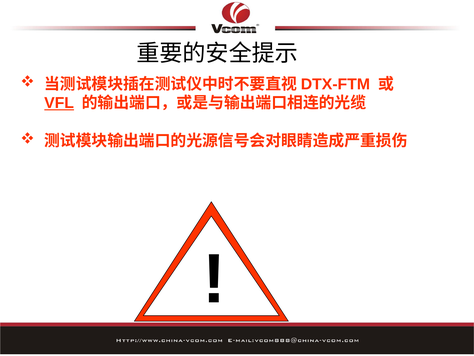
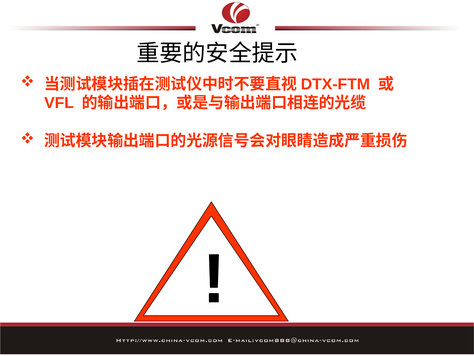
VFL underline: present -> none
